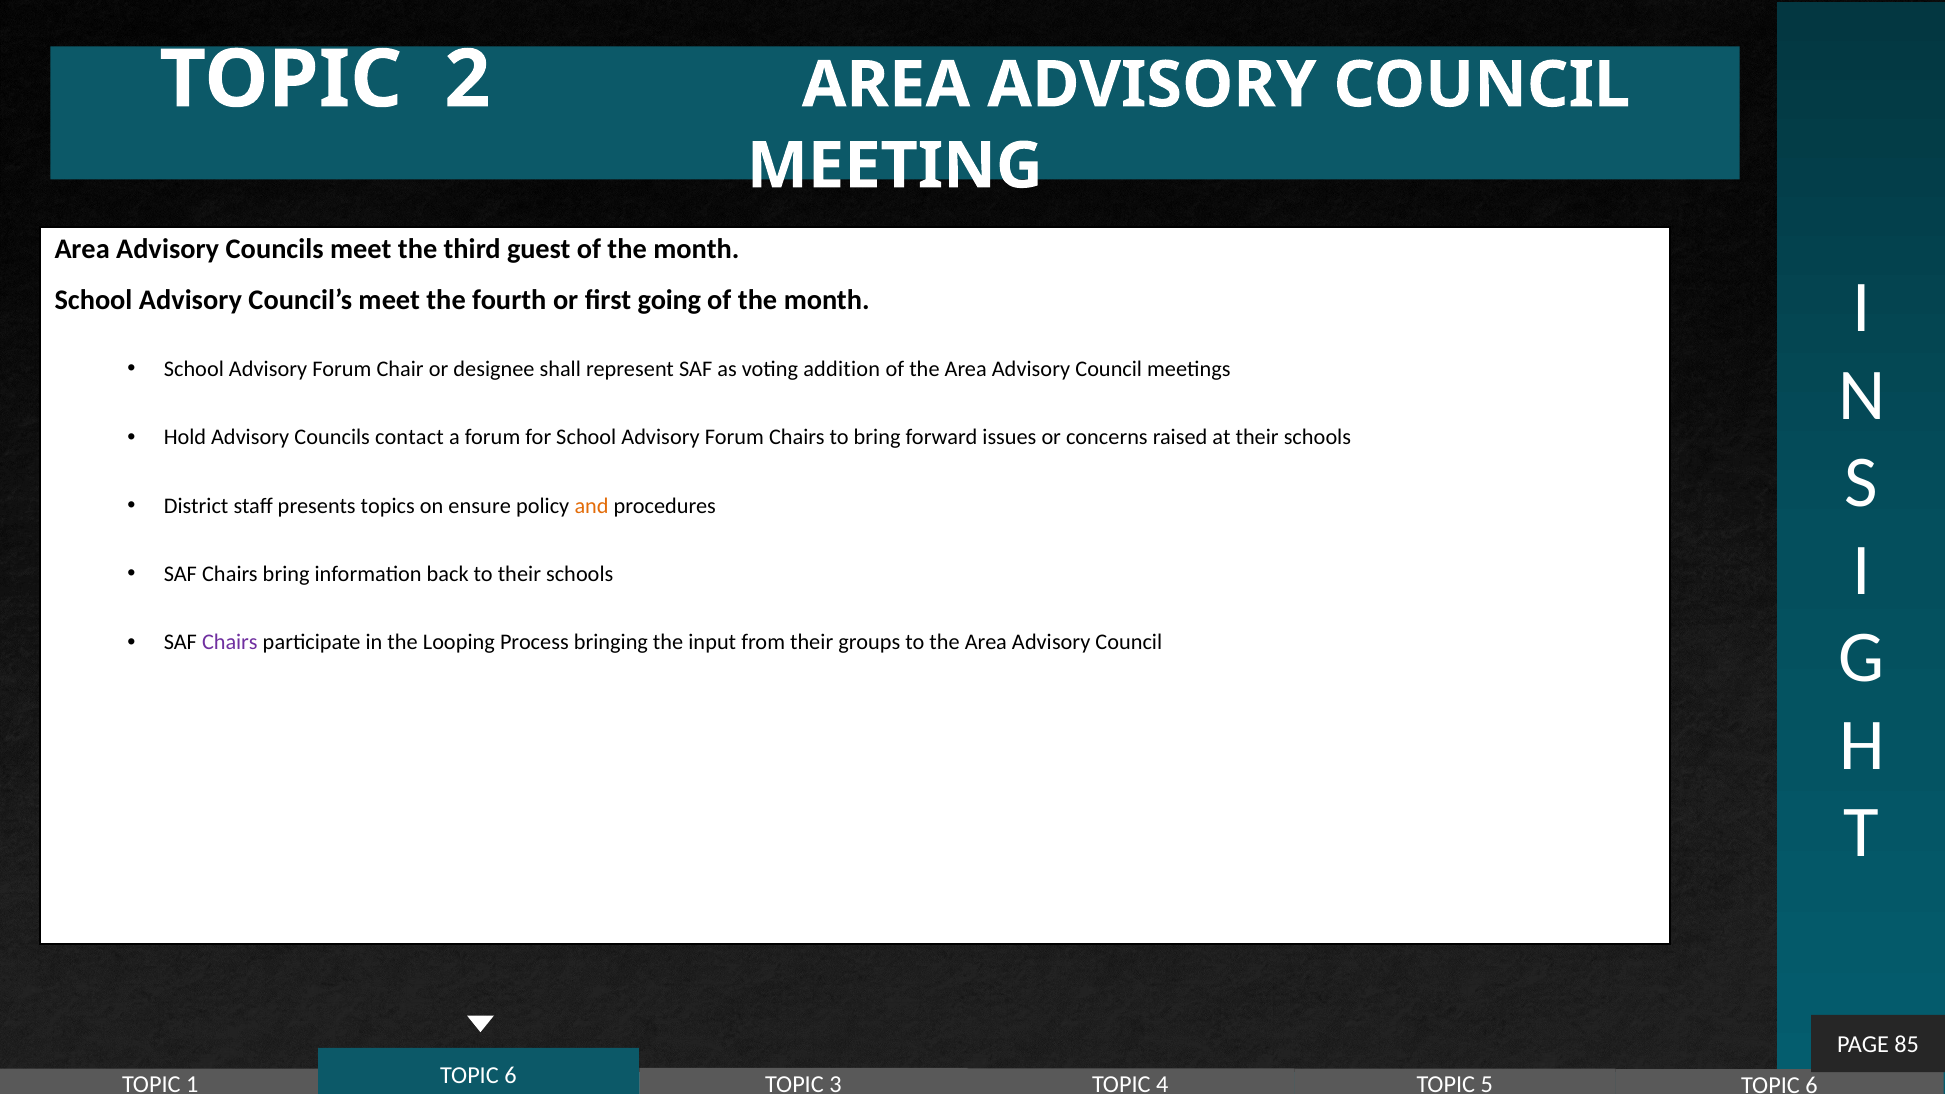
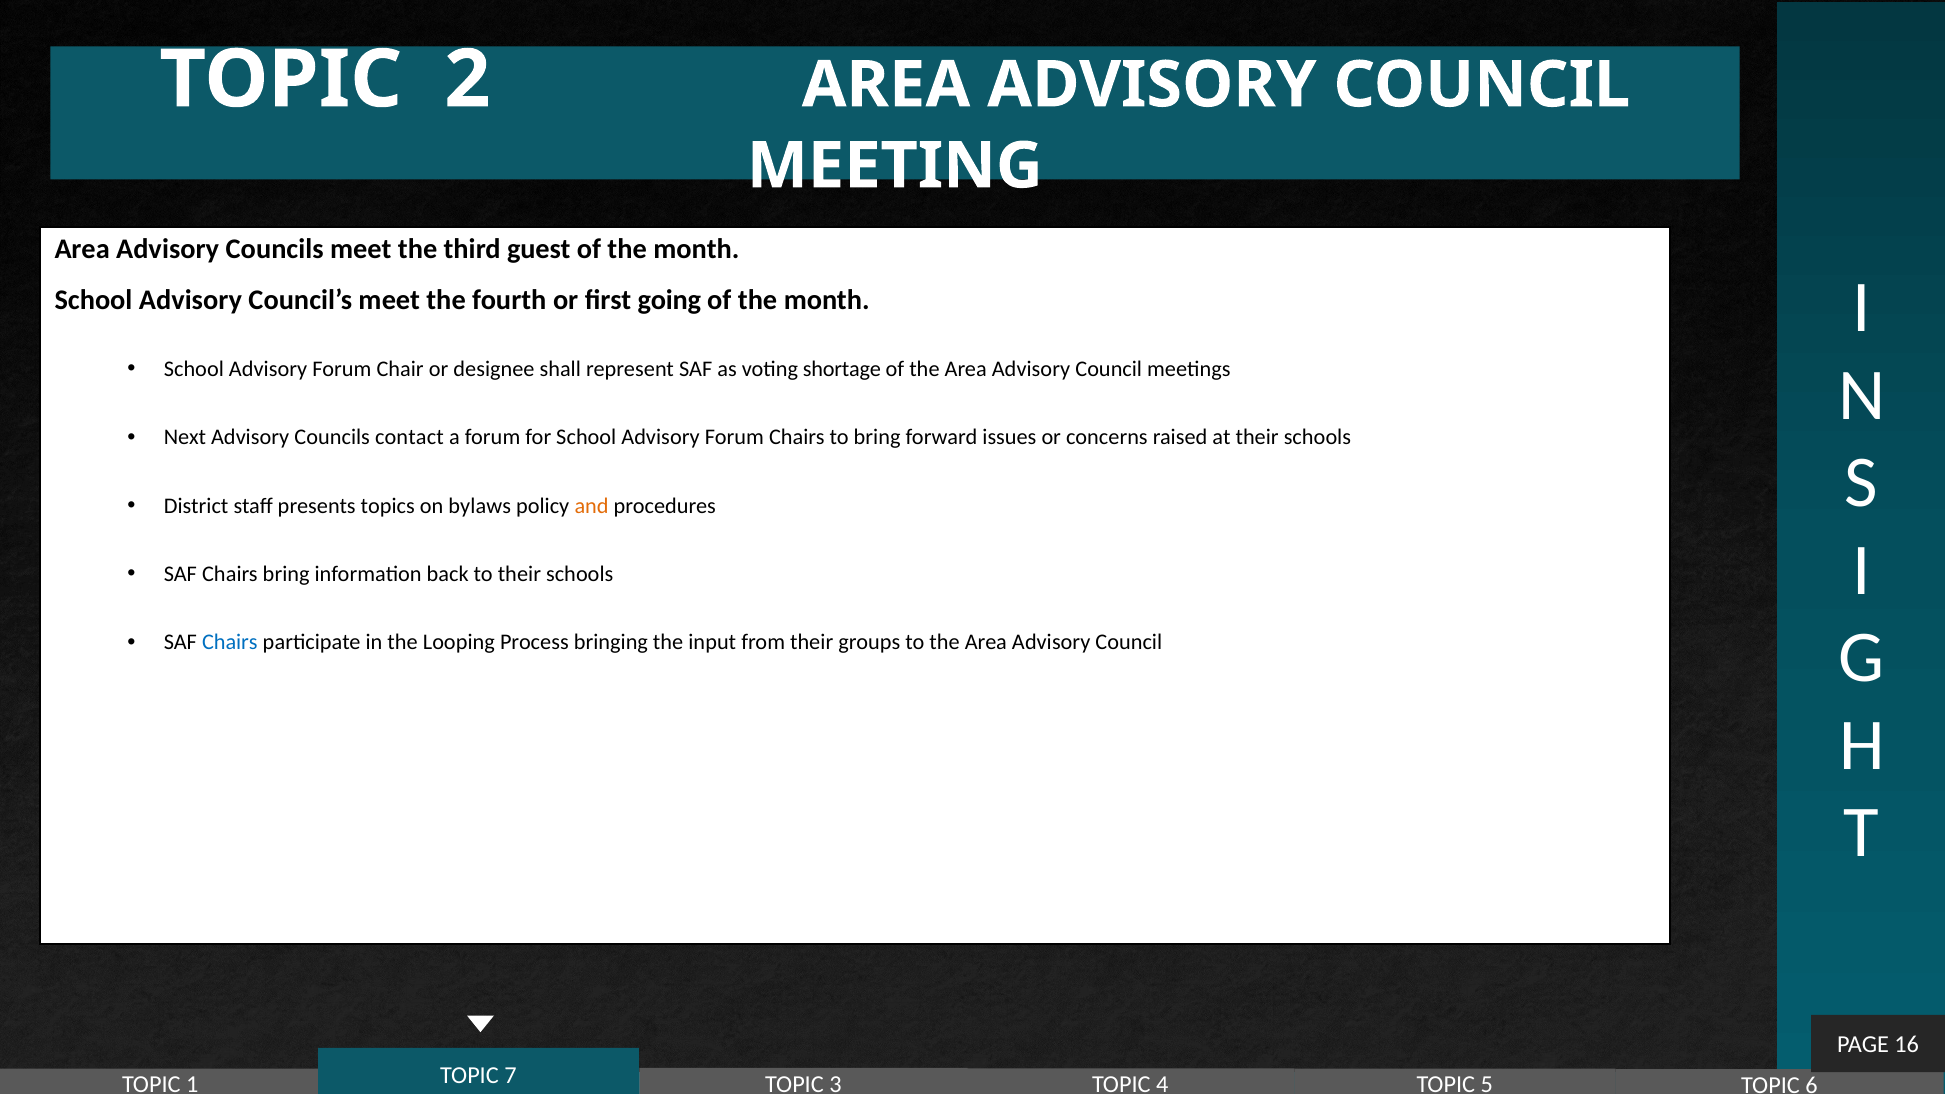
addition: addition -> shortage
Hold: Hold -> Next
ensure: ensure -> bylaws
Chairs at (230, 642) colour: purple -> blue
85: 85 -> 16
6 at (510, 1075): 6 -> 7
